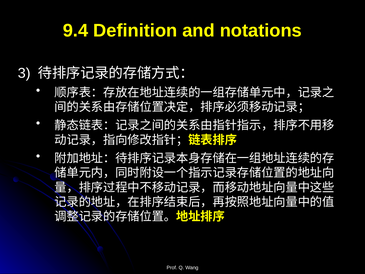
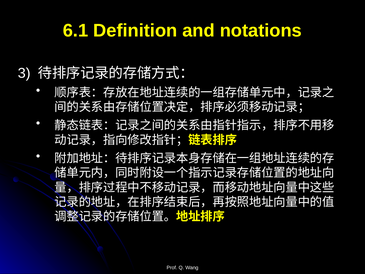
9.4: 9.4 -> 6.1
